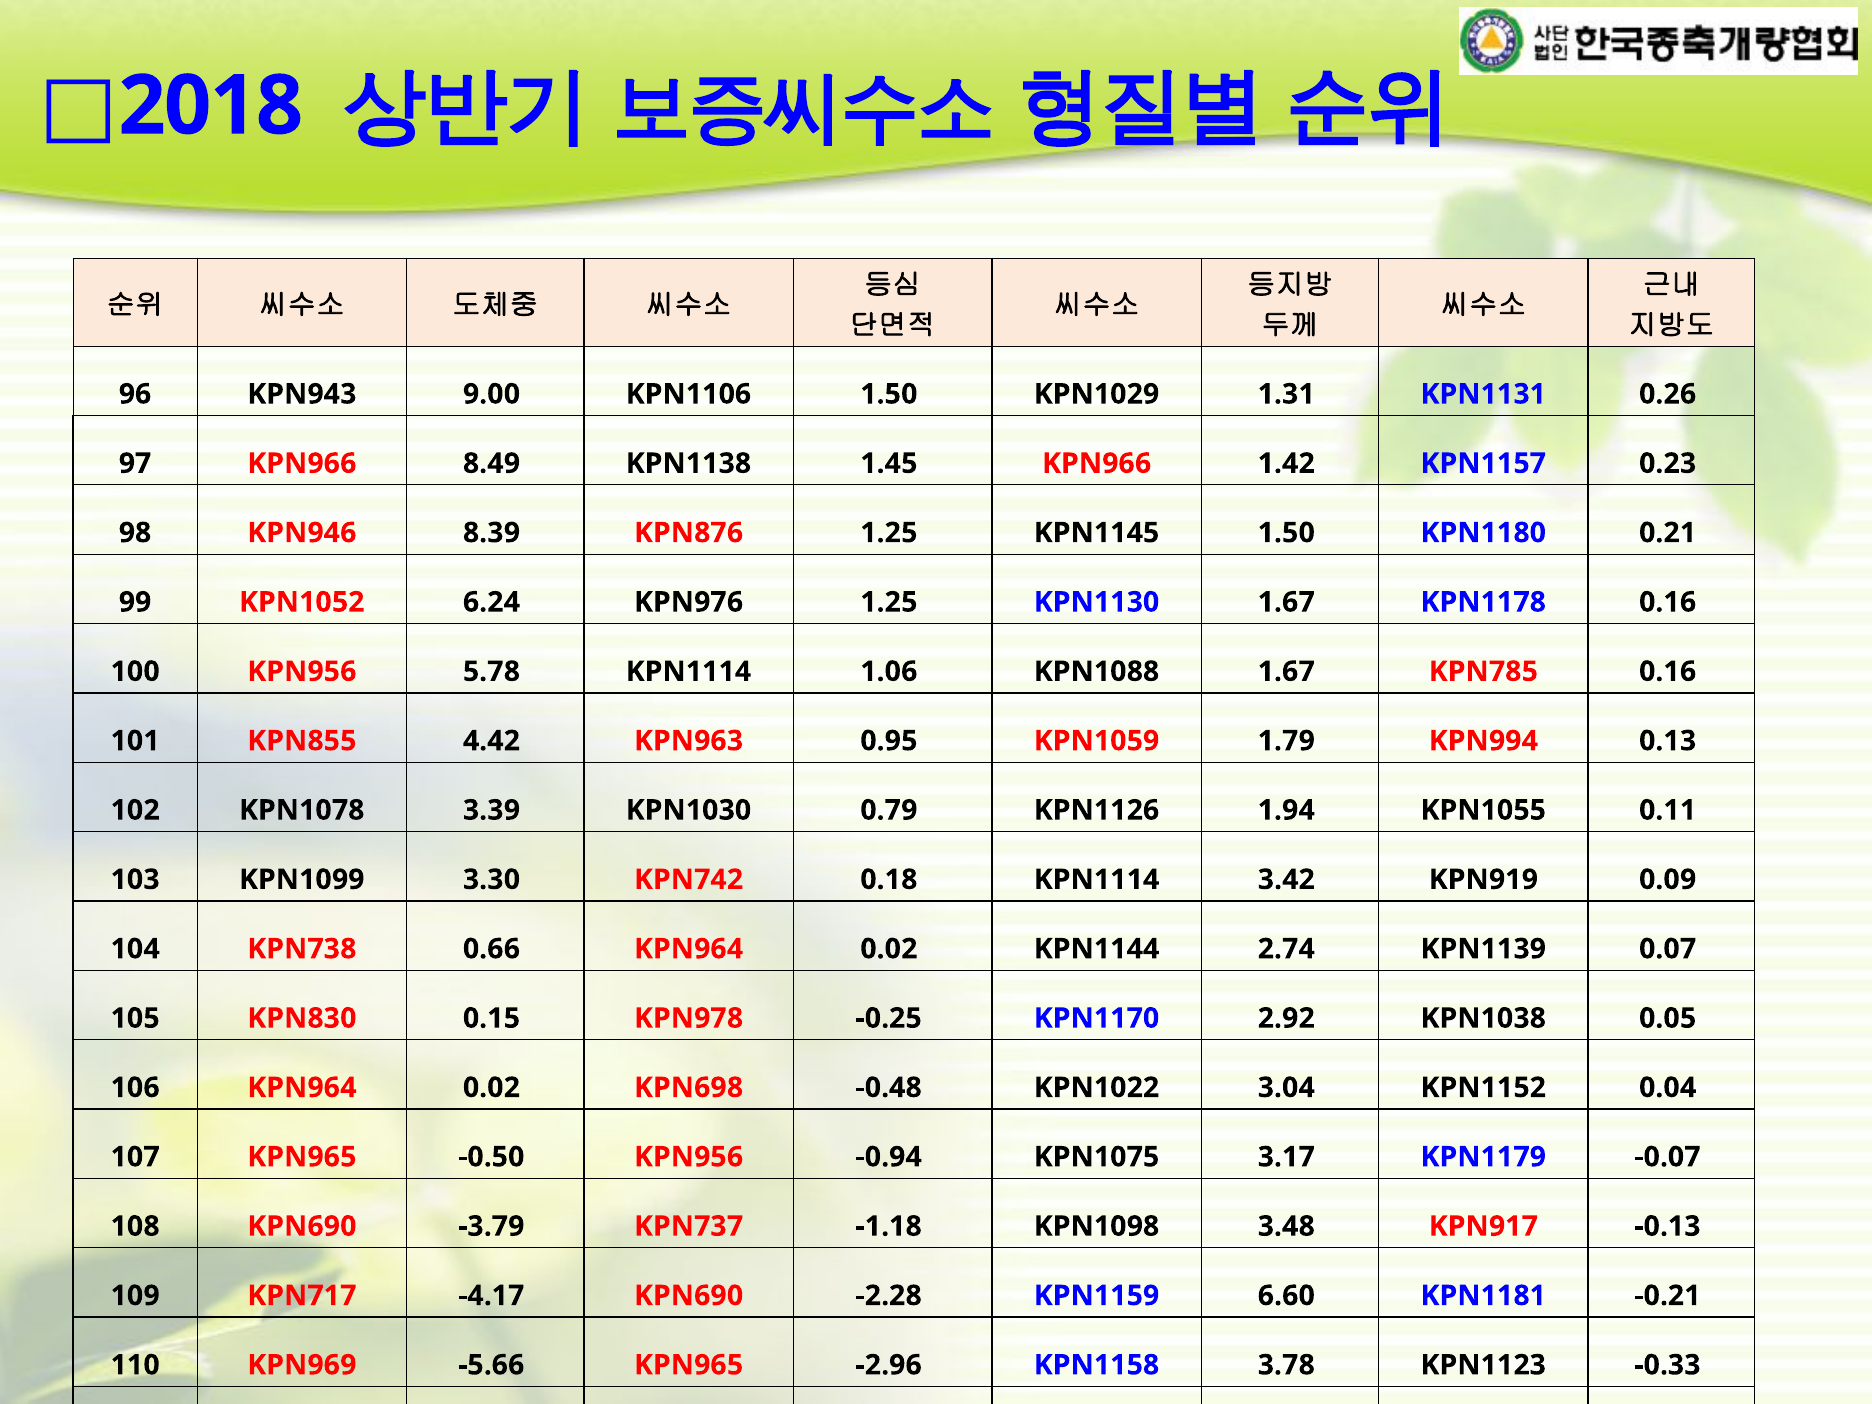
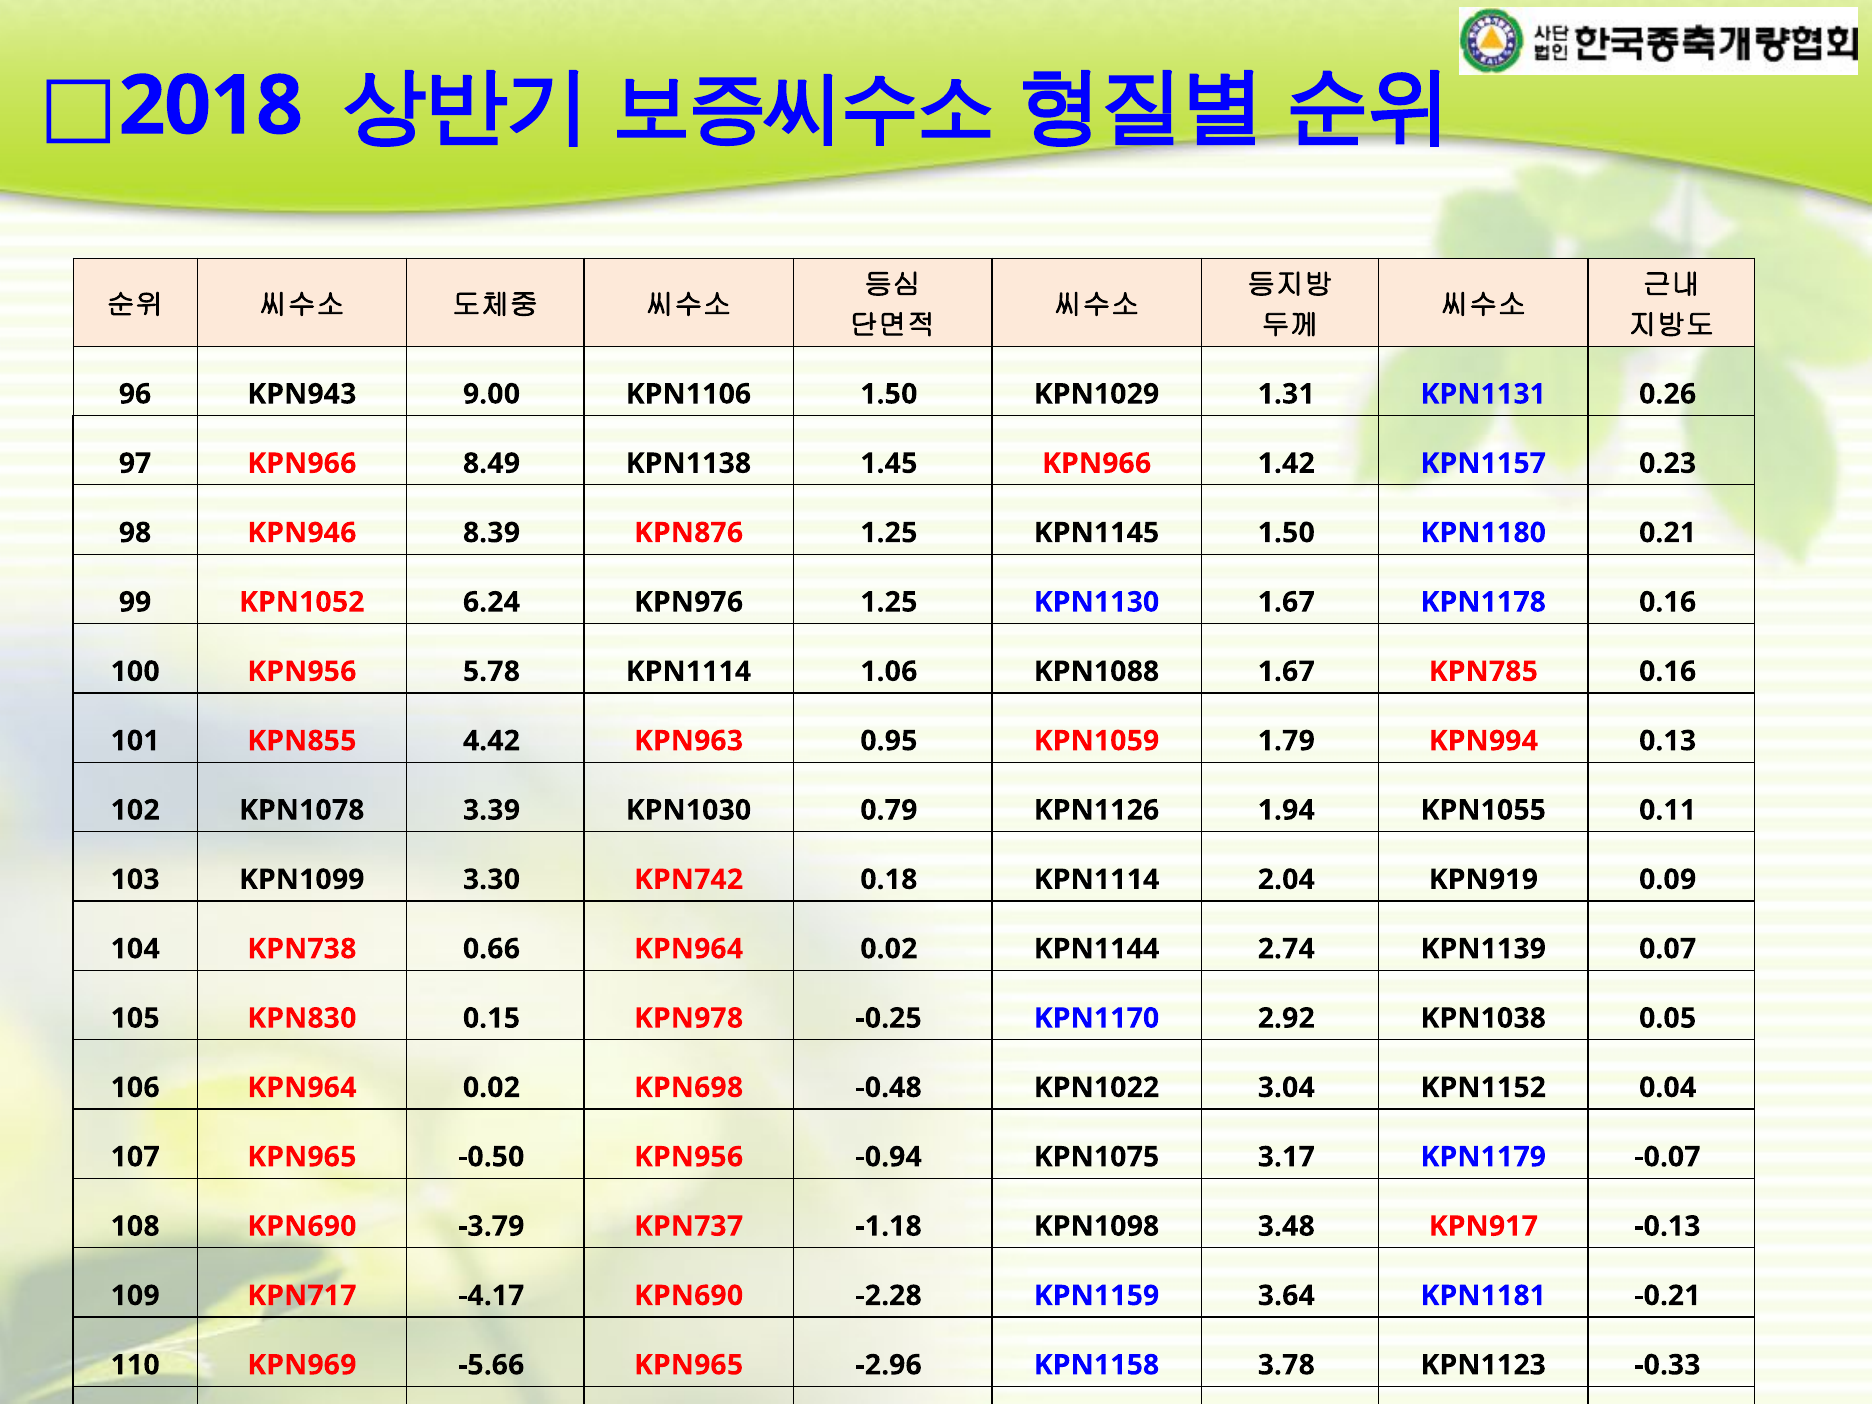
3.42: 3.42 -> 2.04
6.60: 6.60 -> 3.64
